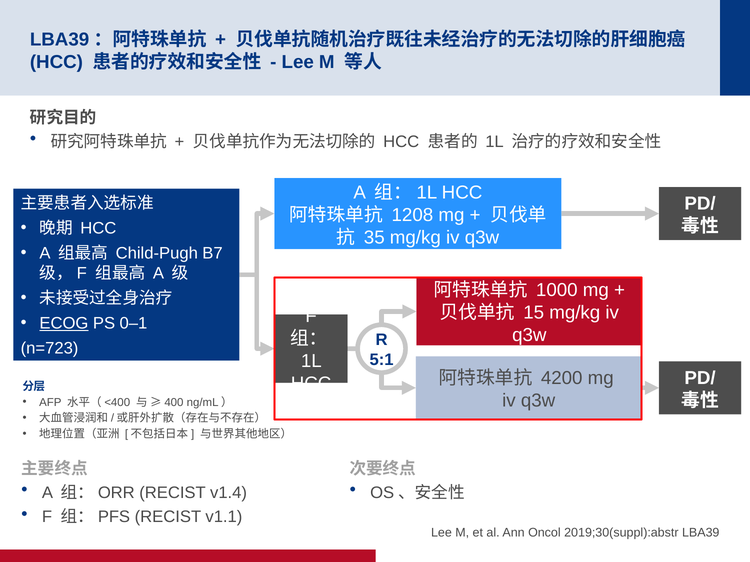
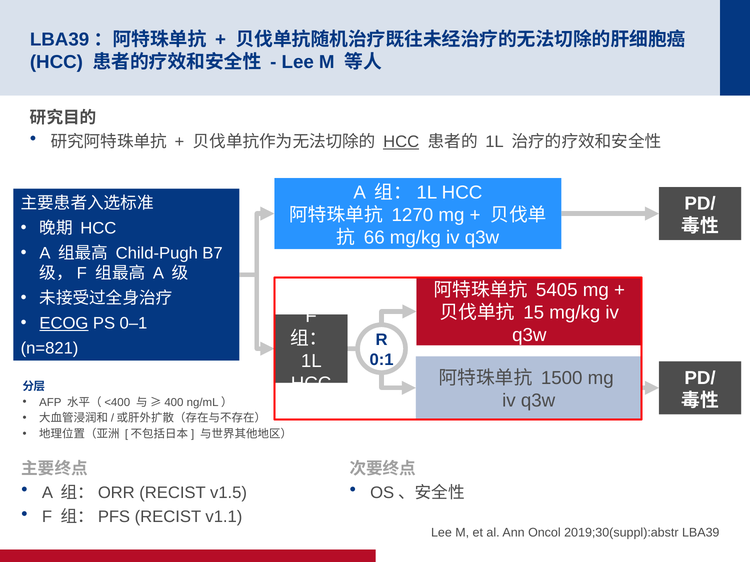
HCC at (401, 142) underline: none -> present
1208: 1208 -> 1270
35: 35 -> 66
1000: 1000 -> 5405
n=723: n=723 -> n=821
5:1: 5:1 -> 0:1
4200: 4200 -> 1500
v1.4: v1.4 -> v1.5
